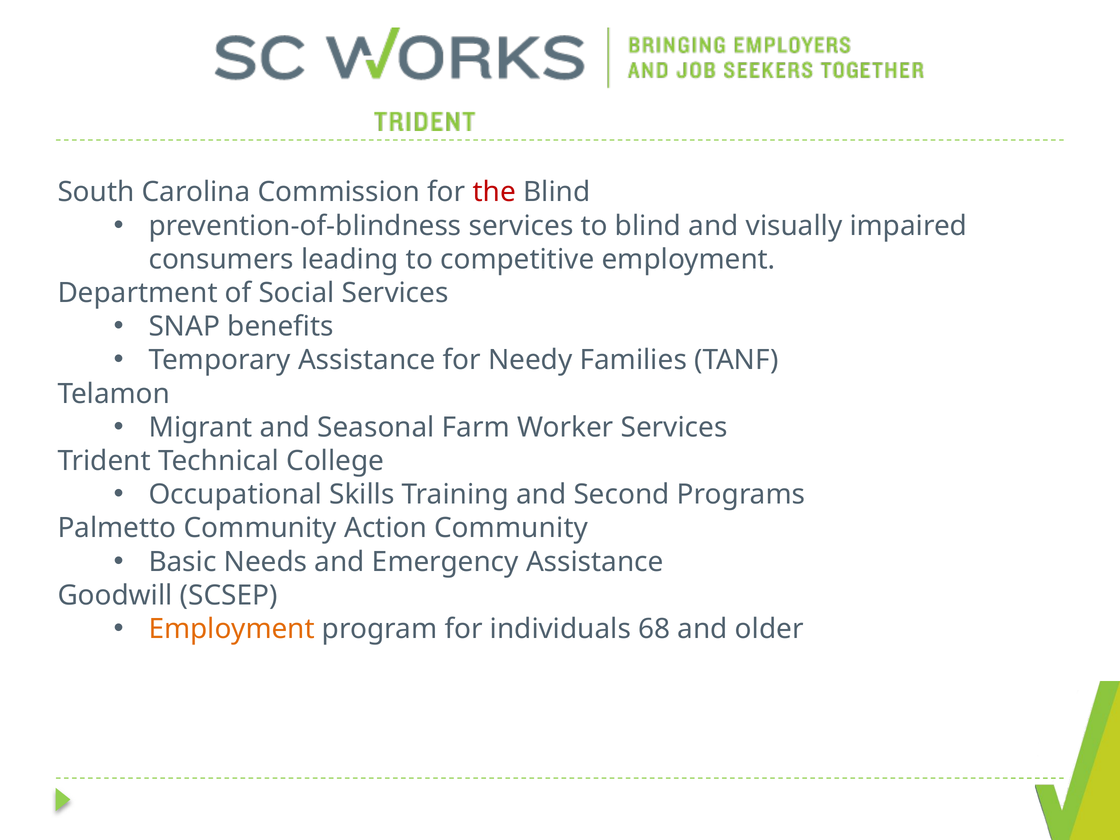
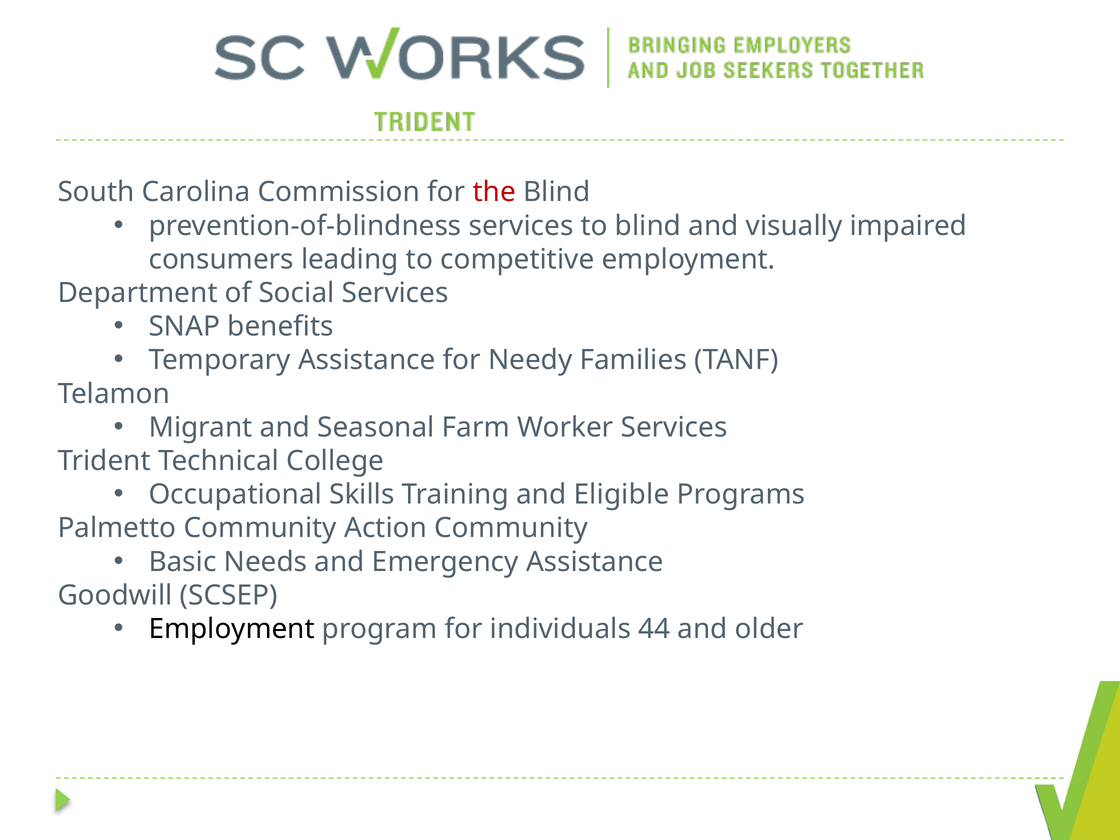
Second: Second -> Eligible
Employment at (232, 629) colour: orange -> black
68: 68 -> 44
